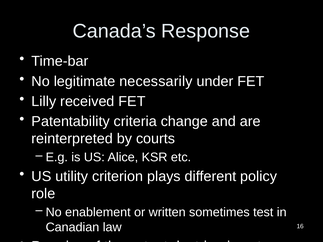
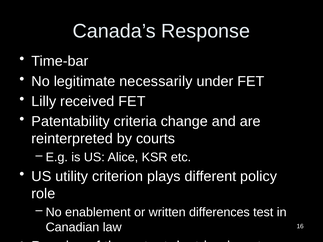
sometimes: sometimes -> differences
